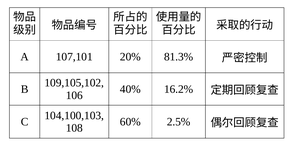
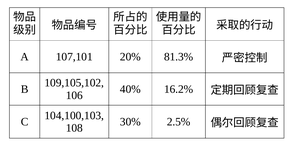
60%: 60% -> 30%
